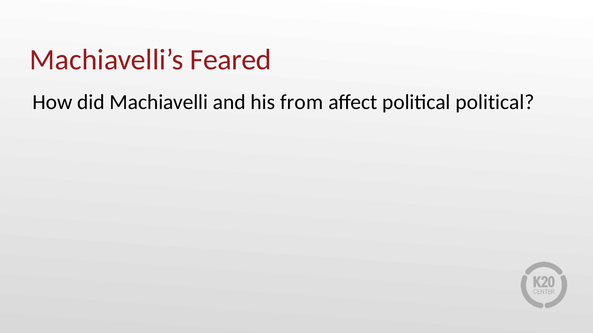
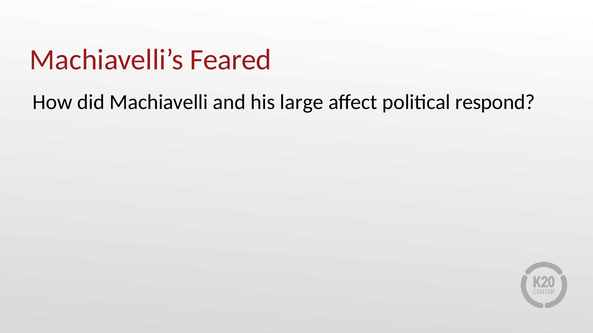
from: from -> large
political political: political -> respond
